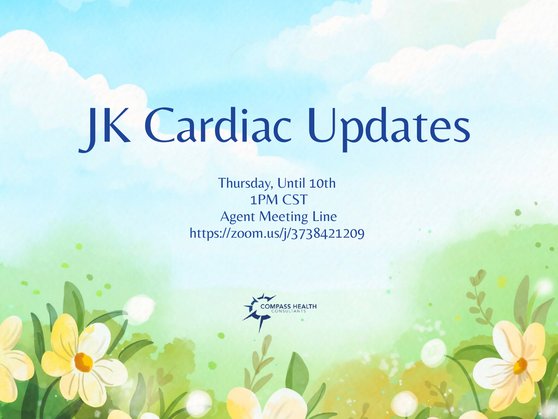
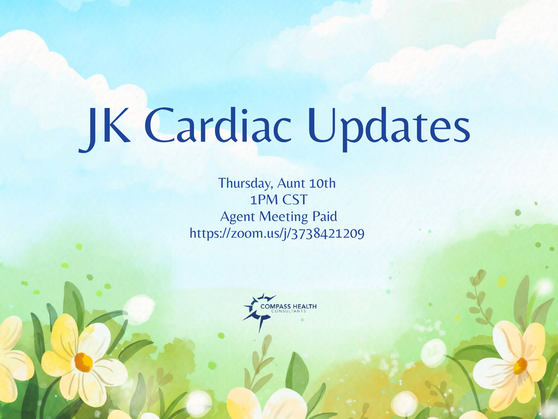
Until: Until -> Aunt
Line: Line -> Paid
